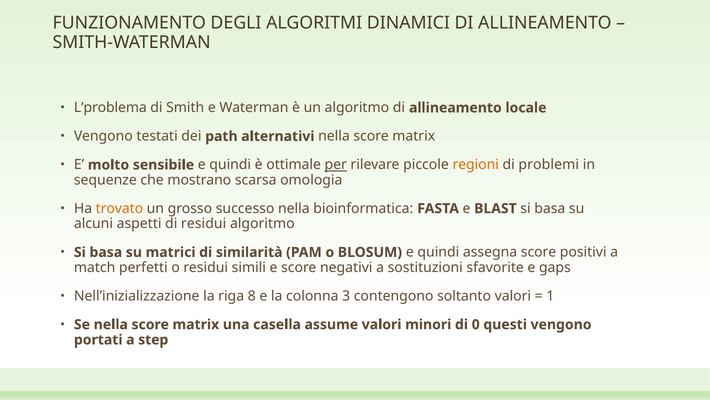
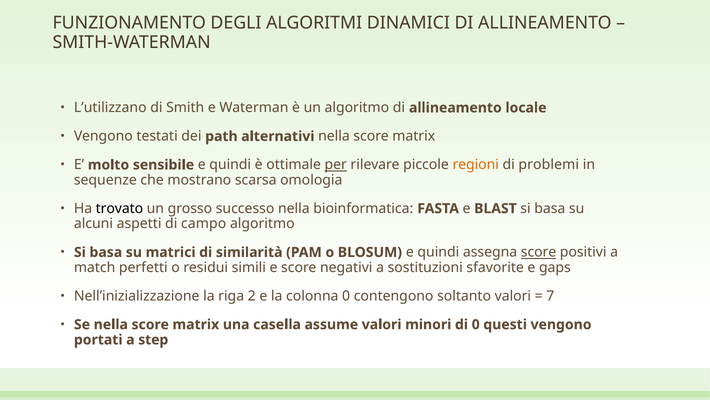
L’problema: L’problema -> L’utilizzano
trovato colour: orange -> black
di residui: residui -> campo
score at (539, 252) underline: none -> present
8: 8 -> 2
colonna 3: 3 -> 0
1: 1 -> 7
